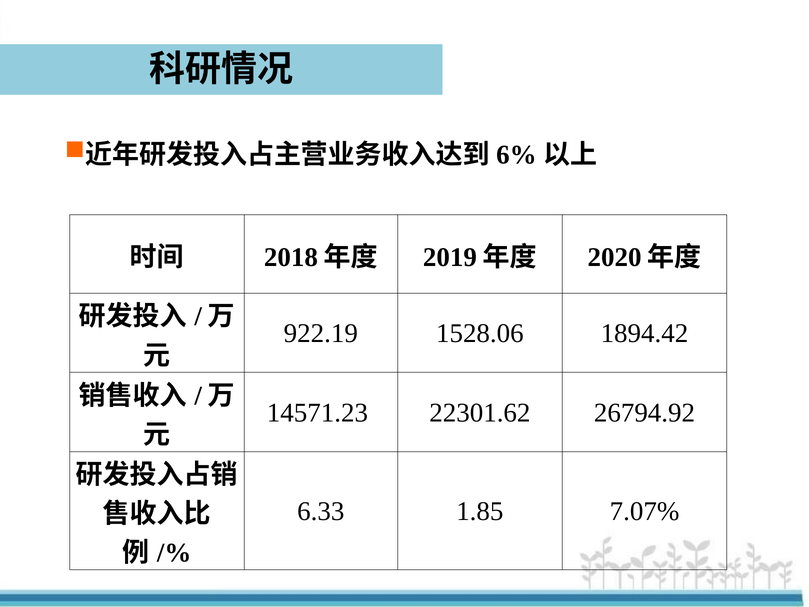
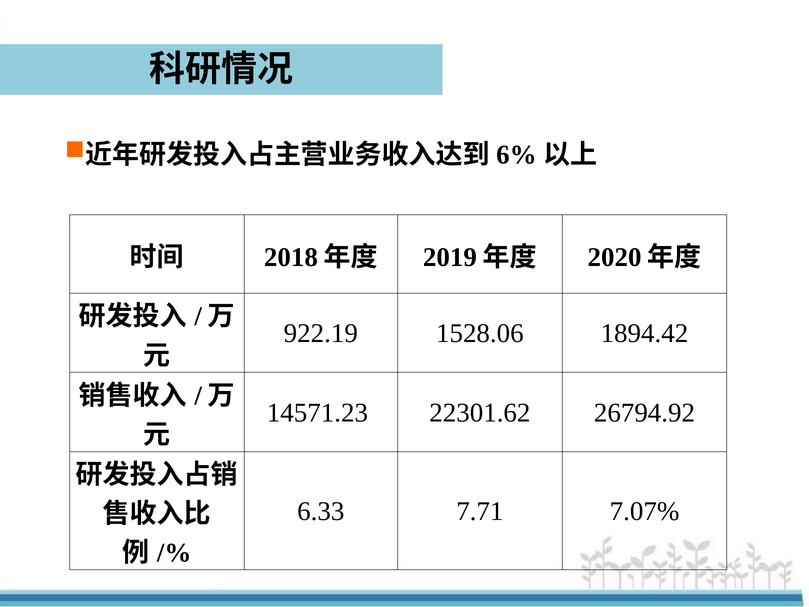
1.85: 1.85 -> 7.71
